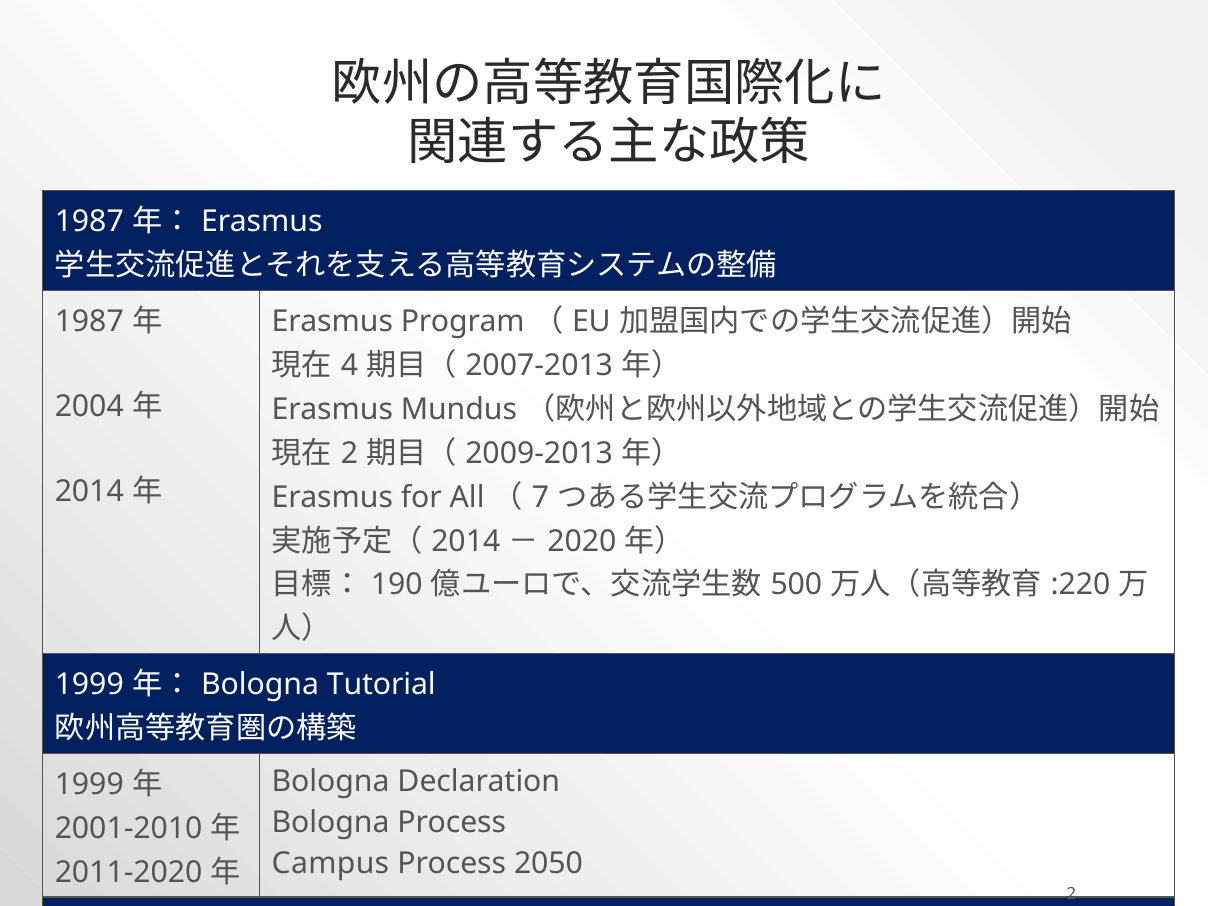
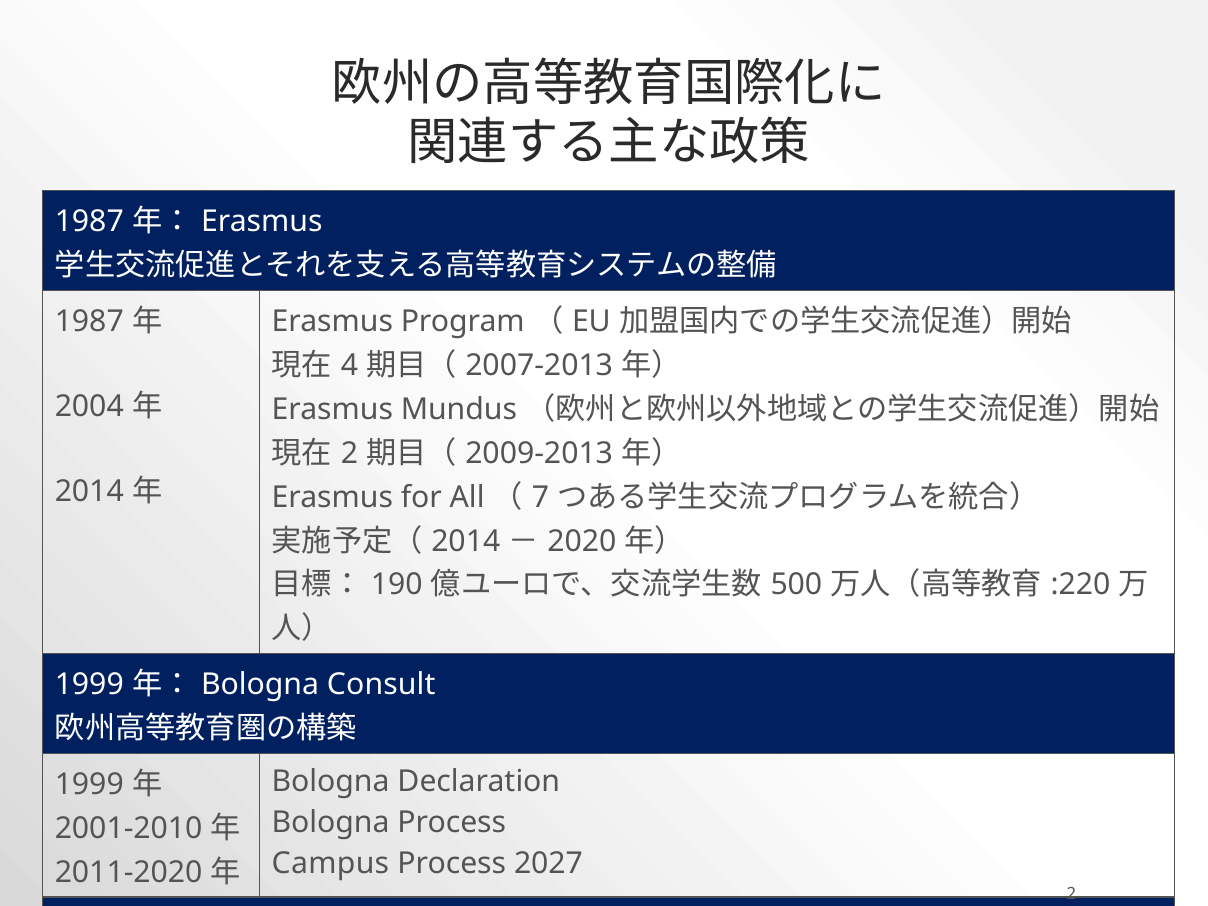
Tutorial: Tutorial -> Consult
2050: 2050 -> 2027
